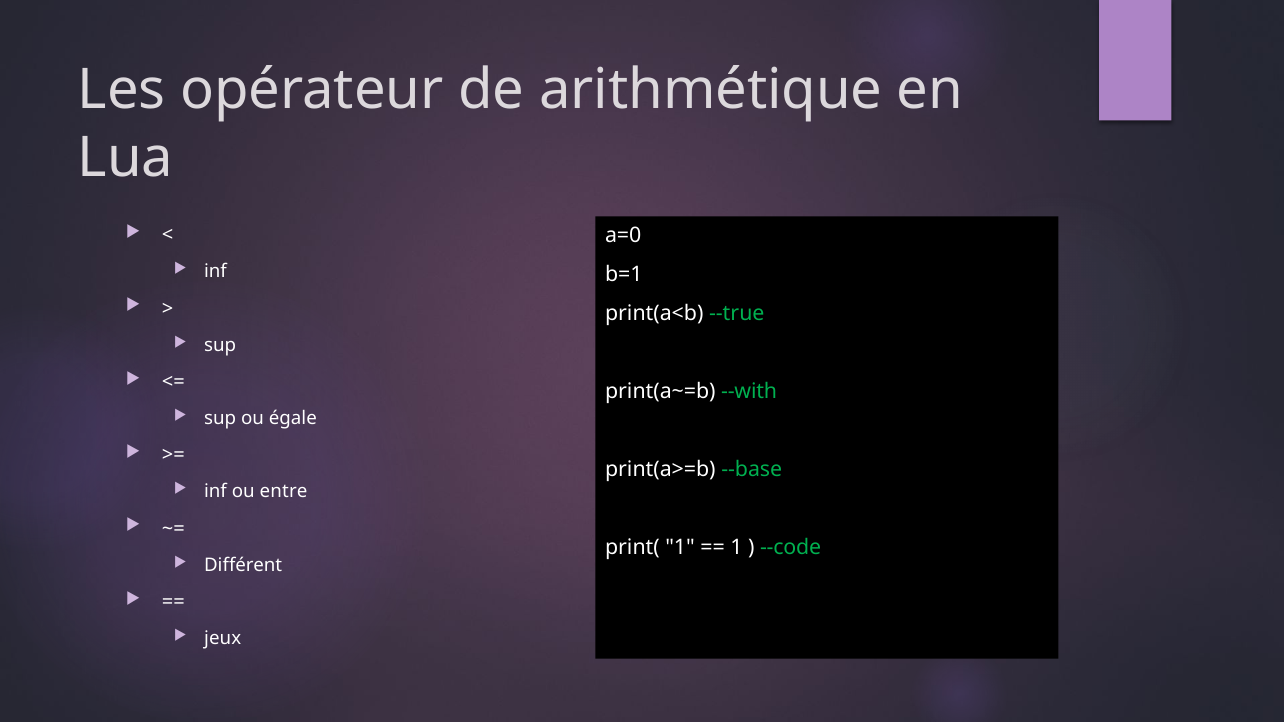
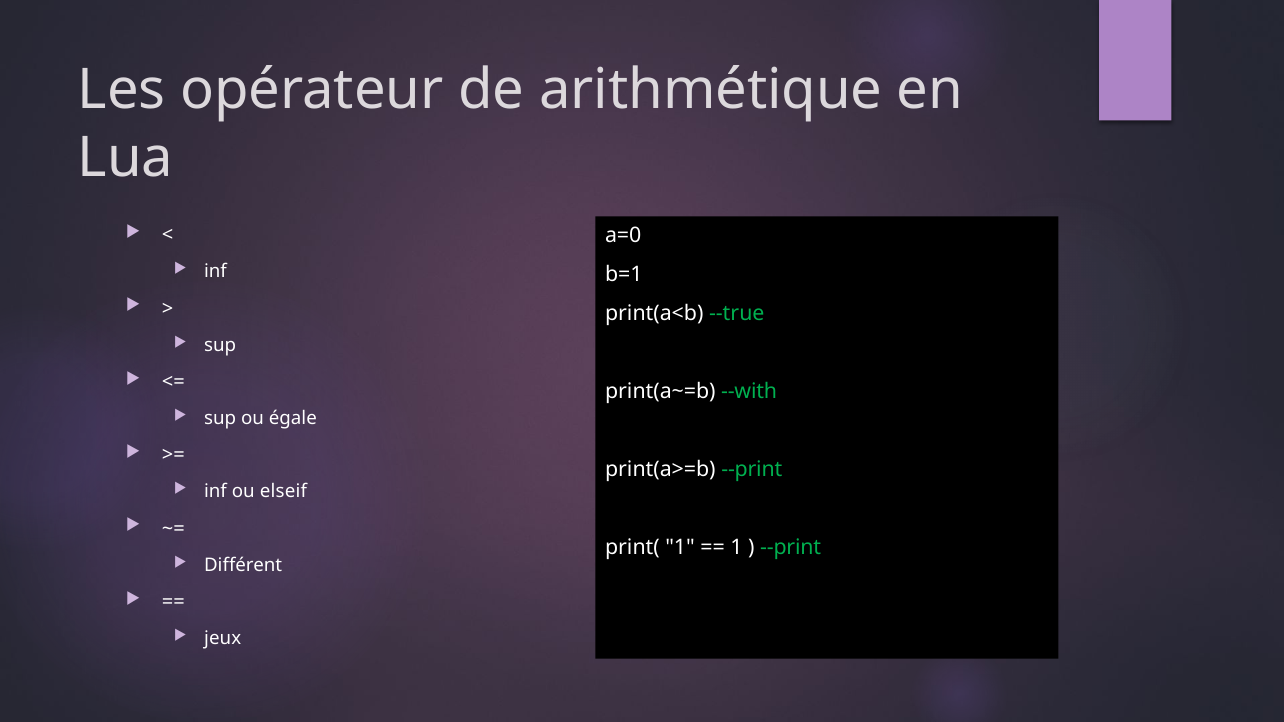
print(a>=b --base: --base -> --print
entre: entre -> elseif
--code at (791, 548): --code -> --print
